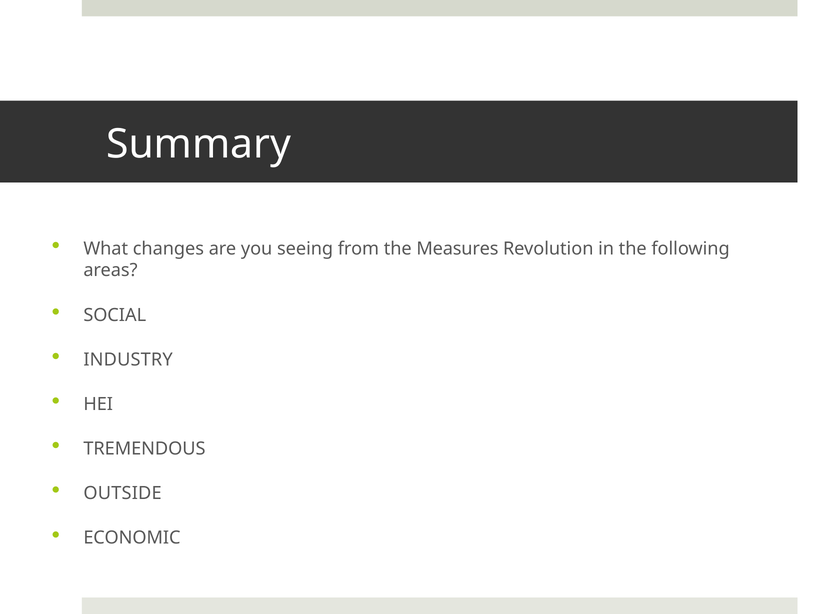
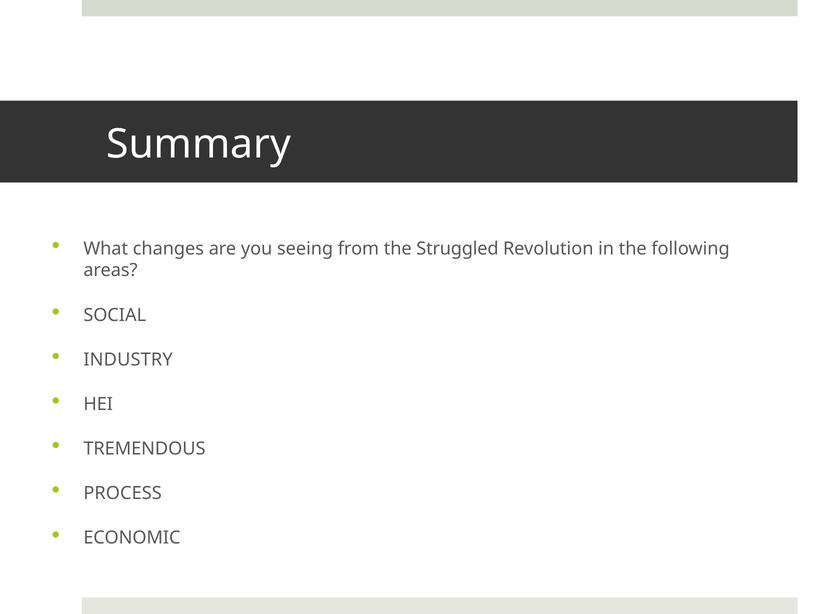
Measures: Measures -> Struggled
OUTSIDE: OUTSIDE -> PROCESS
